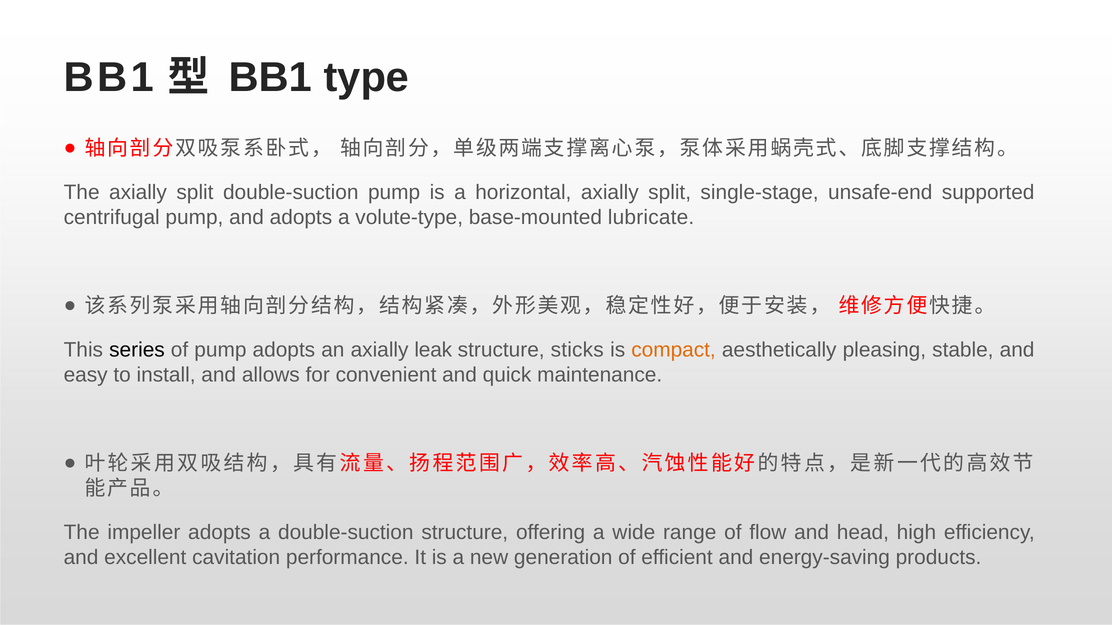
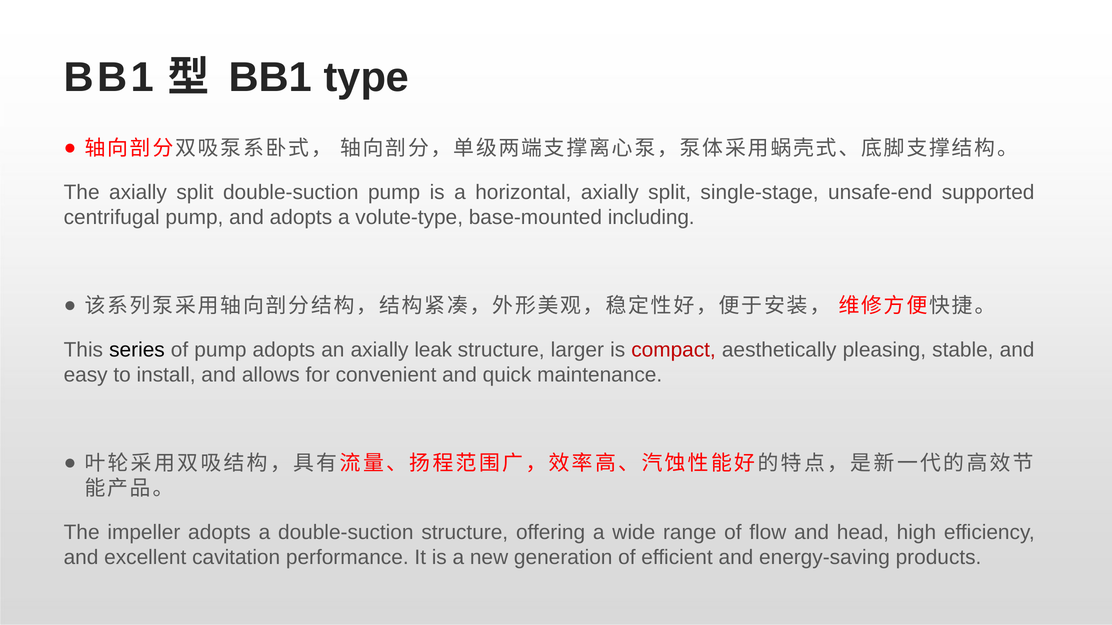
lubricate: lubricate -> including
sticks: sticks -> larger
compact colour: orange -> red
